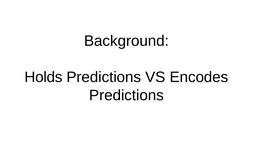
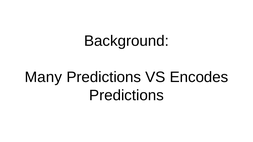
Holds: Holds -> Many
